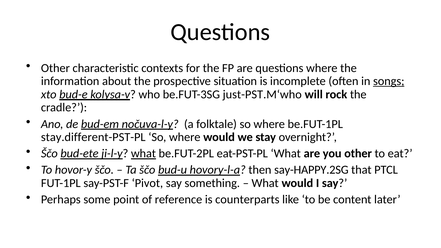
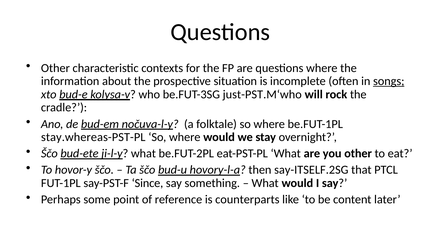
stay.different-PST-PL: stay.different-PST-PL -> stay.whereas-PST-PL
what at (143, 154) underline: present -> none
say-HAPPY.2SG: say-HAPPY.2SG -> say-ITSELF.2SG
Pivot: Pivot -> Since
